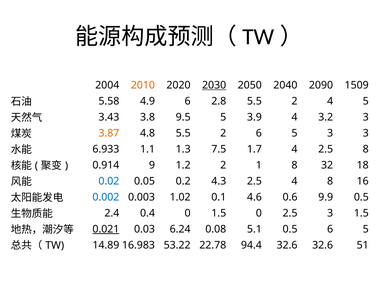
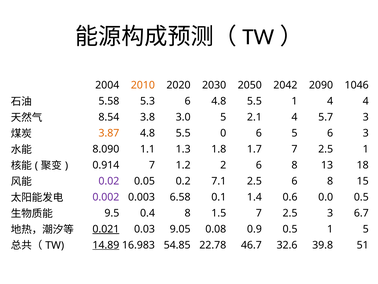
2030 underline: present -> none
2040: 2040 -> 2042
1509: 1509 -> 1046
4.9: 4.9 -> 5.3
6 2.8: 2.8 -> 4.8
2 at (294, 101): 2 -> 1
4 5: 5 -> 4
3.43: 3.43 -> 8.54
9.5: 9.5 -> 3.0
3.9: 3.9 -> 2.1
3.2: 3.2 -> 5.7
4.8 5.5 2: 2 -> 0
5 3: 3 -> 6
6.933: 6.933 -> 8.090
7.5: 7.5 -> 1.8
1.7 4: 4 -> 7
2.5 8: 8 -> 1
0.914 9: 9 -> 7
2 1: 1 -> 6
32: 32 -> 13
0.02 colour: blue -> purple
4.3: 4.3 -> 7.1
2.5 4: 4 -> 6
16: 16 -> 15
0.002 colour: blue -> purple
1.02: 1.02 -> 6.58
4.6: 4.6 -> 1.4
9.9: 9.9 -> 0.0
2.4: 2.4 -> 9.5
0.4 0: 0 -> 8
1.5 0: 0 -> 7
3 1.5: 1.5 -> 6.7
6.24: 6.24 -> 9.05
5.1: 5.1 -> 0.9
0.5 6: 6 -> 1
14.89 underline: none -> present
53.22: 53.22 -> 54.85
94.4: 94.4 -> 46.7
32.6 32.6: 32.6 -> 39.8
